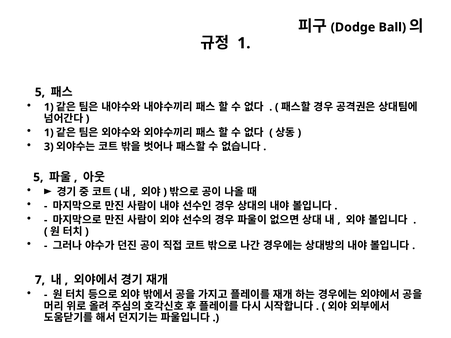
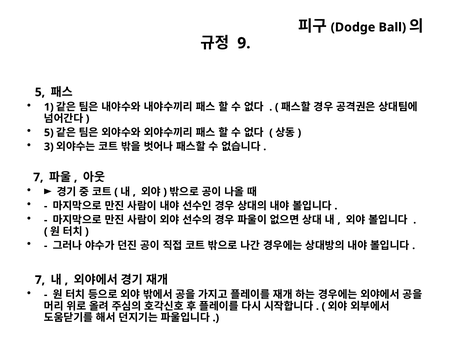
1 at (244, 43): 1 -> 9
1 at (49, 133): 1 -> 5
5 at (38, 177): 5 -> 7
